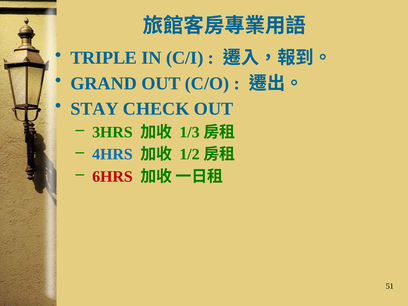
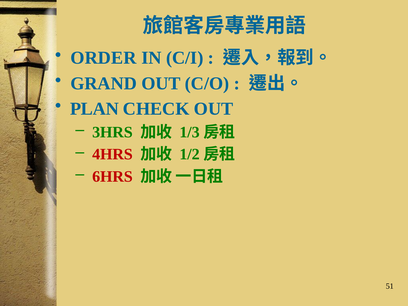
TRIPLE: TRIPLE -> ORDER
STAY: STAY -> PLAN
4HRS colour: blue -> red
